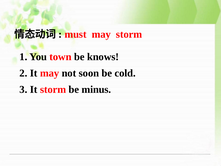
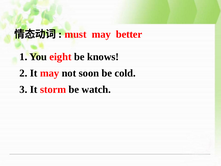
may storm: storm -> better
town: town -> eight
minus: minus -> watch
